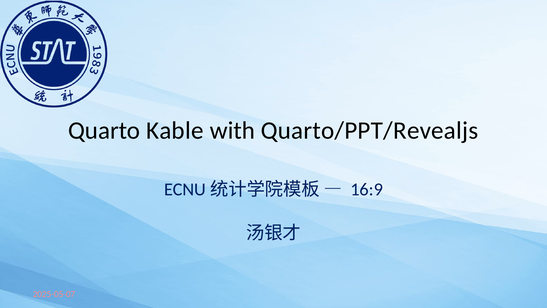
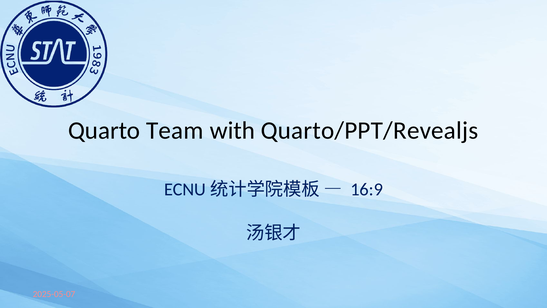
Kable: Kable -> Team
